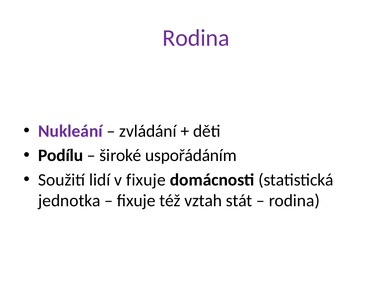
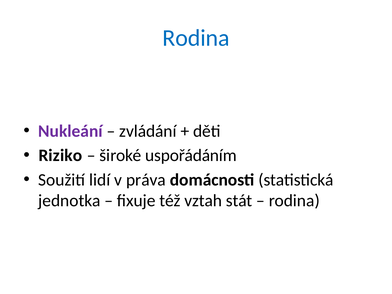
Rodina at (196, 38) colour: purple -> blue
Podílu: Podílu -> Riziko
v fixuje: fixuje -> práva
